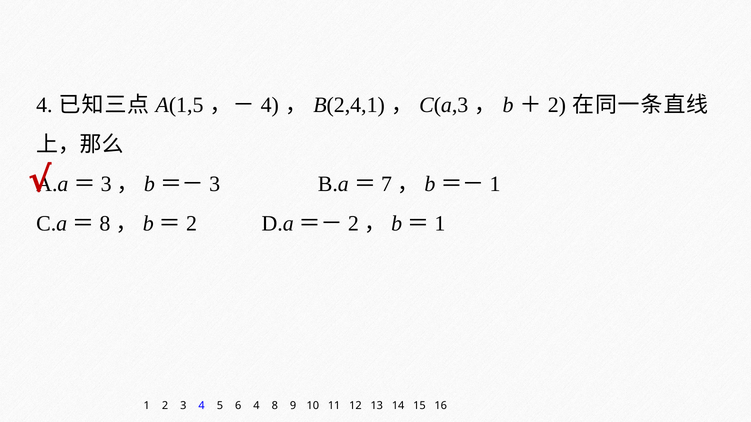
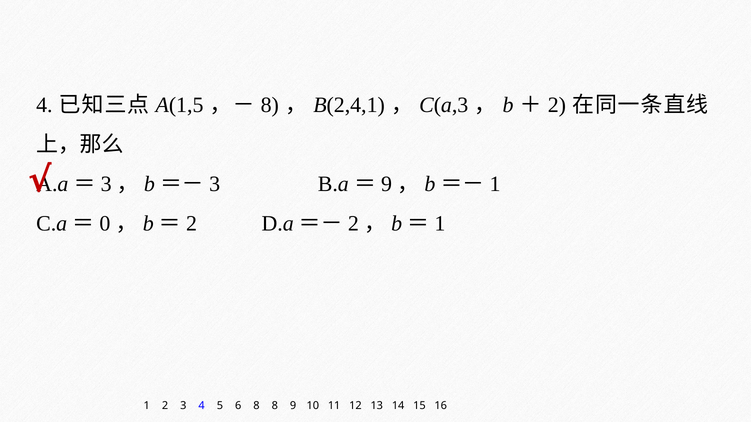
4 at (270, 105): 4 -> 8
7 at (387, 184): 7 -> 9
8 at (105, 224): 8 -> 0
6 4: 4 -> 8
